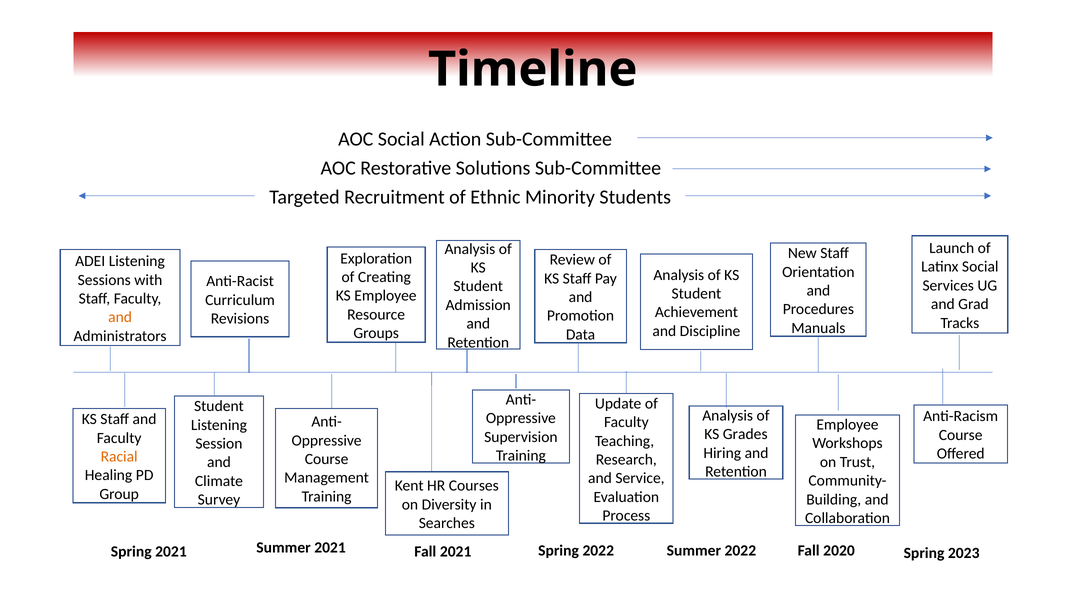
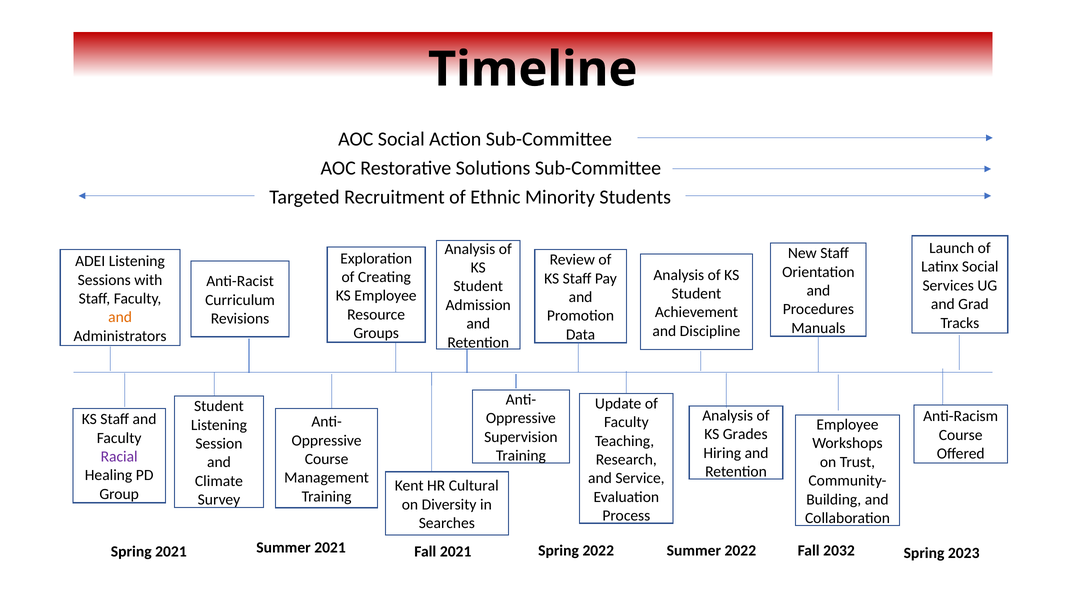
Racial colour: orange -> purple
Courses: Courses -> Cultural
2020: 2020 -> 2032
